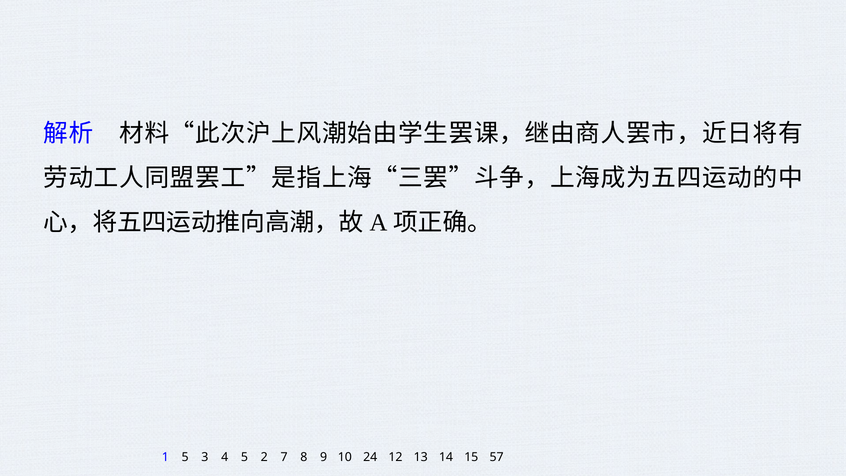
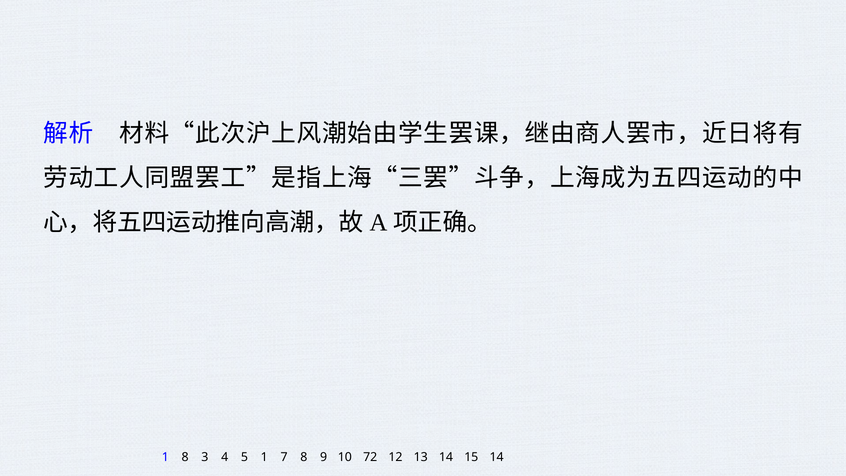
1 5: 5 -> 8
5 2: 2 -> 1
24: 24 -> 72
15 57: 57 -> 14
